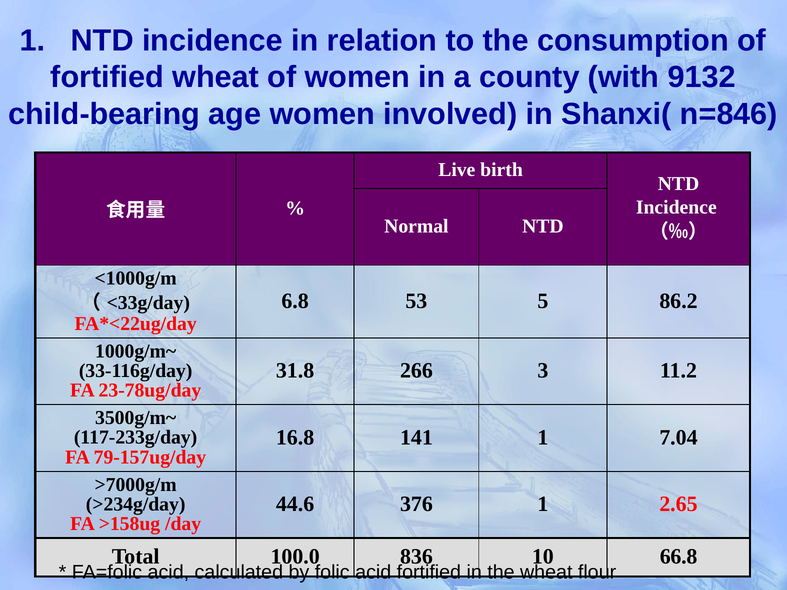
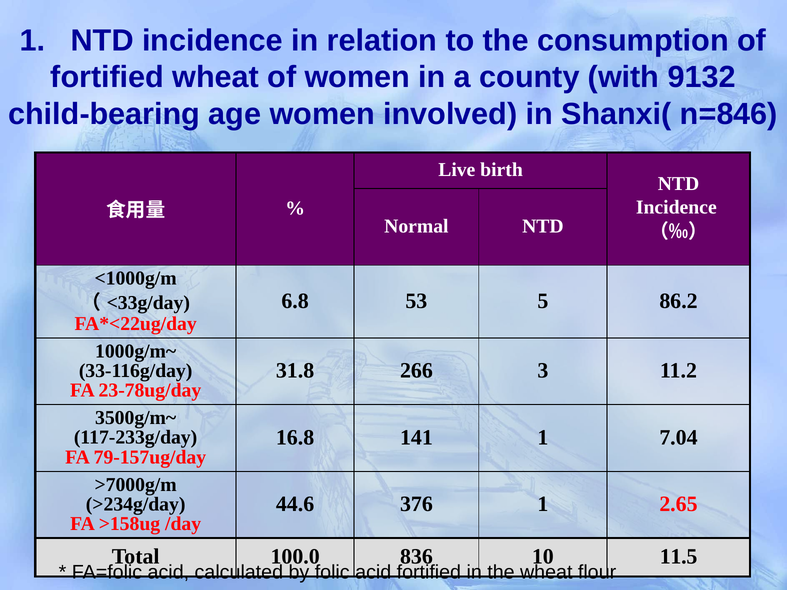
66.8: 66.8 -> 11.5
